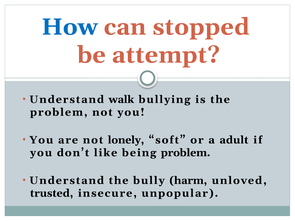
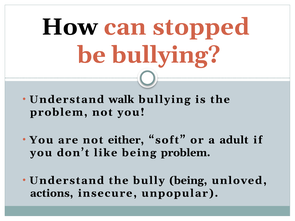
How colour: blue -> black
be attempt: attempt -> bullying
lonely: lonely -> either
bully harm: harm -> being
trusted: trusted -> actions
